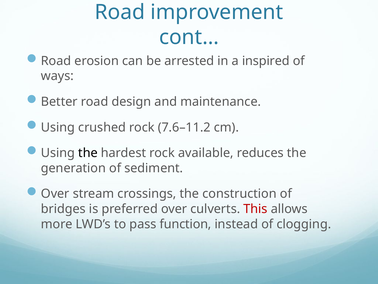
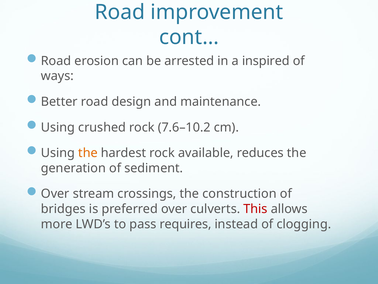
7.6–11.2: 7.6–11.2 -> 7.6–10.2
the at (88, 153) colour: black -> orange
function: function -> requires
